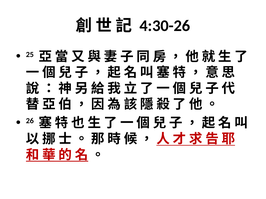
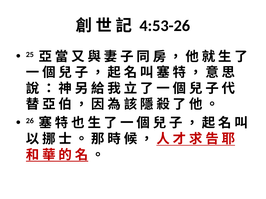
4:30-26: 4:30-26 -> 4:53-26
